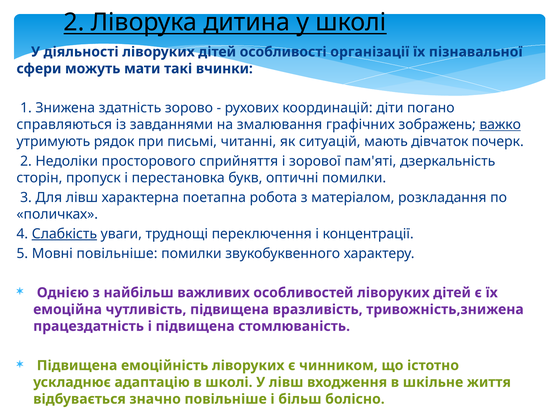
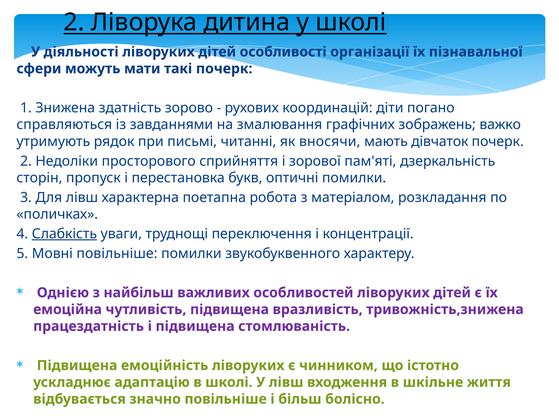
такі вчинки: вчинки -> почерк
важко underline: present -> none
ситуацій: ситуацій -> вносячи
